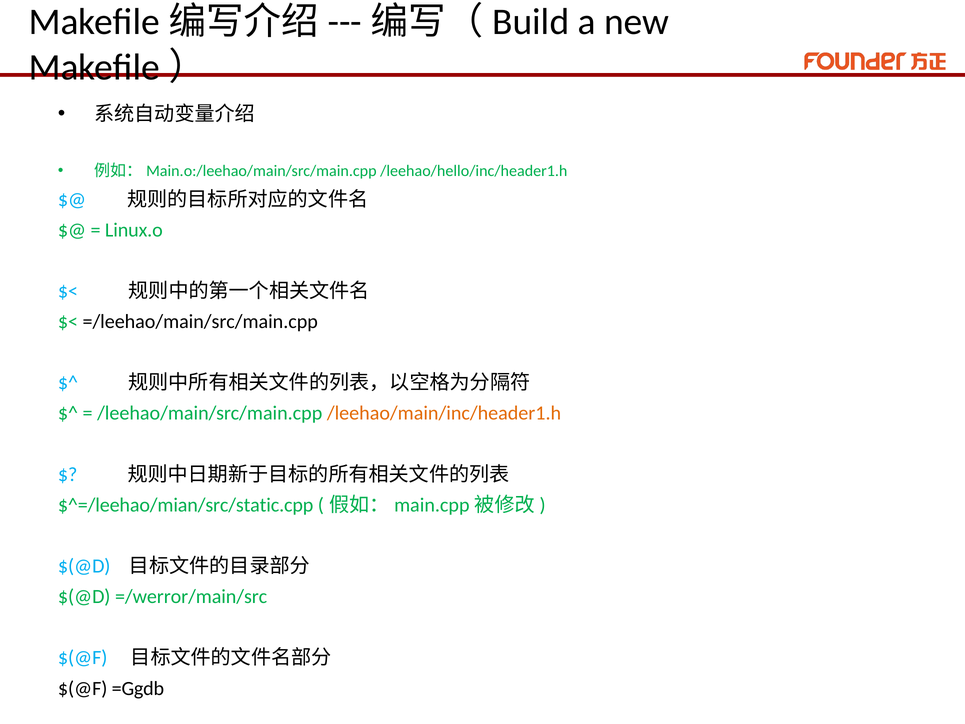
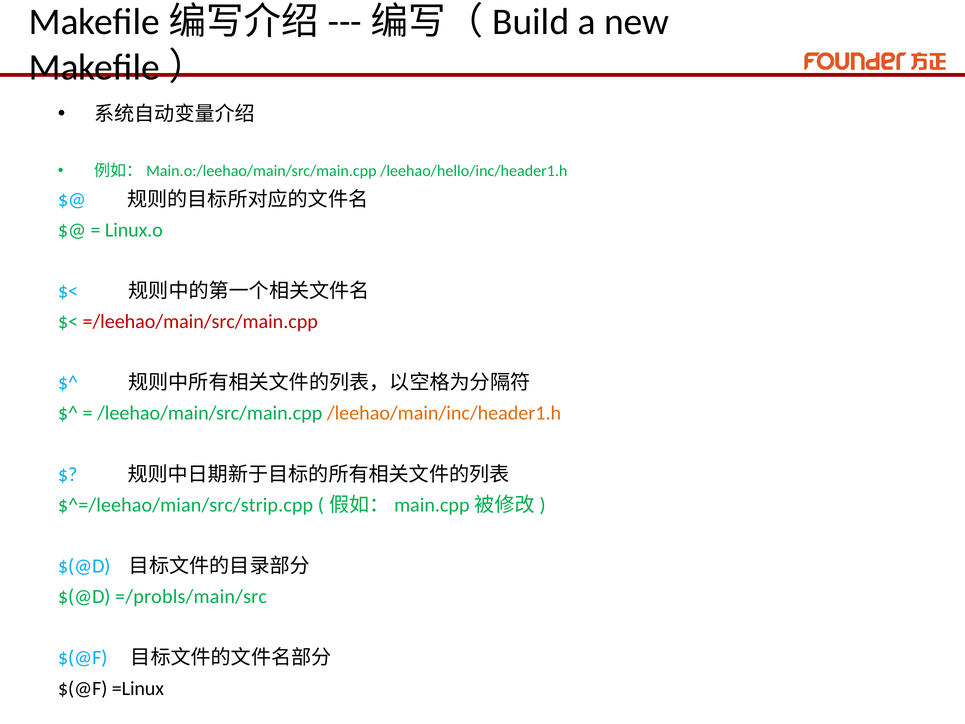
=/leehao/main/src/main.cpp colour: black -> red
$^=/leehao/mian/src/static.cpp: $^=/leehao/mian/src/static.cpp -> $^=/leehao/mian/src/strip.cpp
=/werror/main/src: =/werror/main/src -> =/probls/main/src
=Ggdb: =Ggdb -> =Linux
